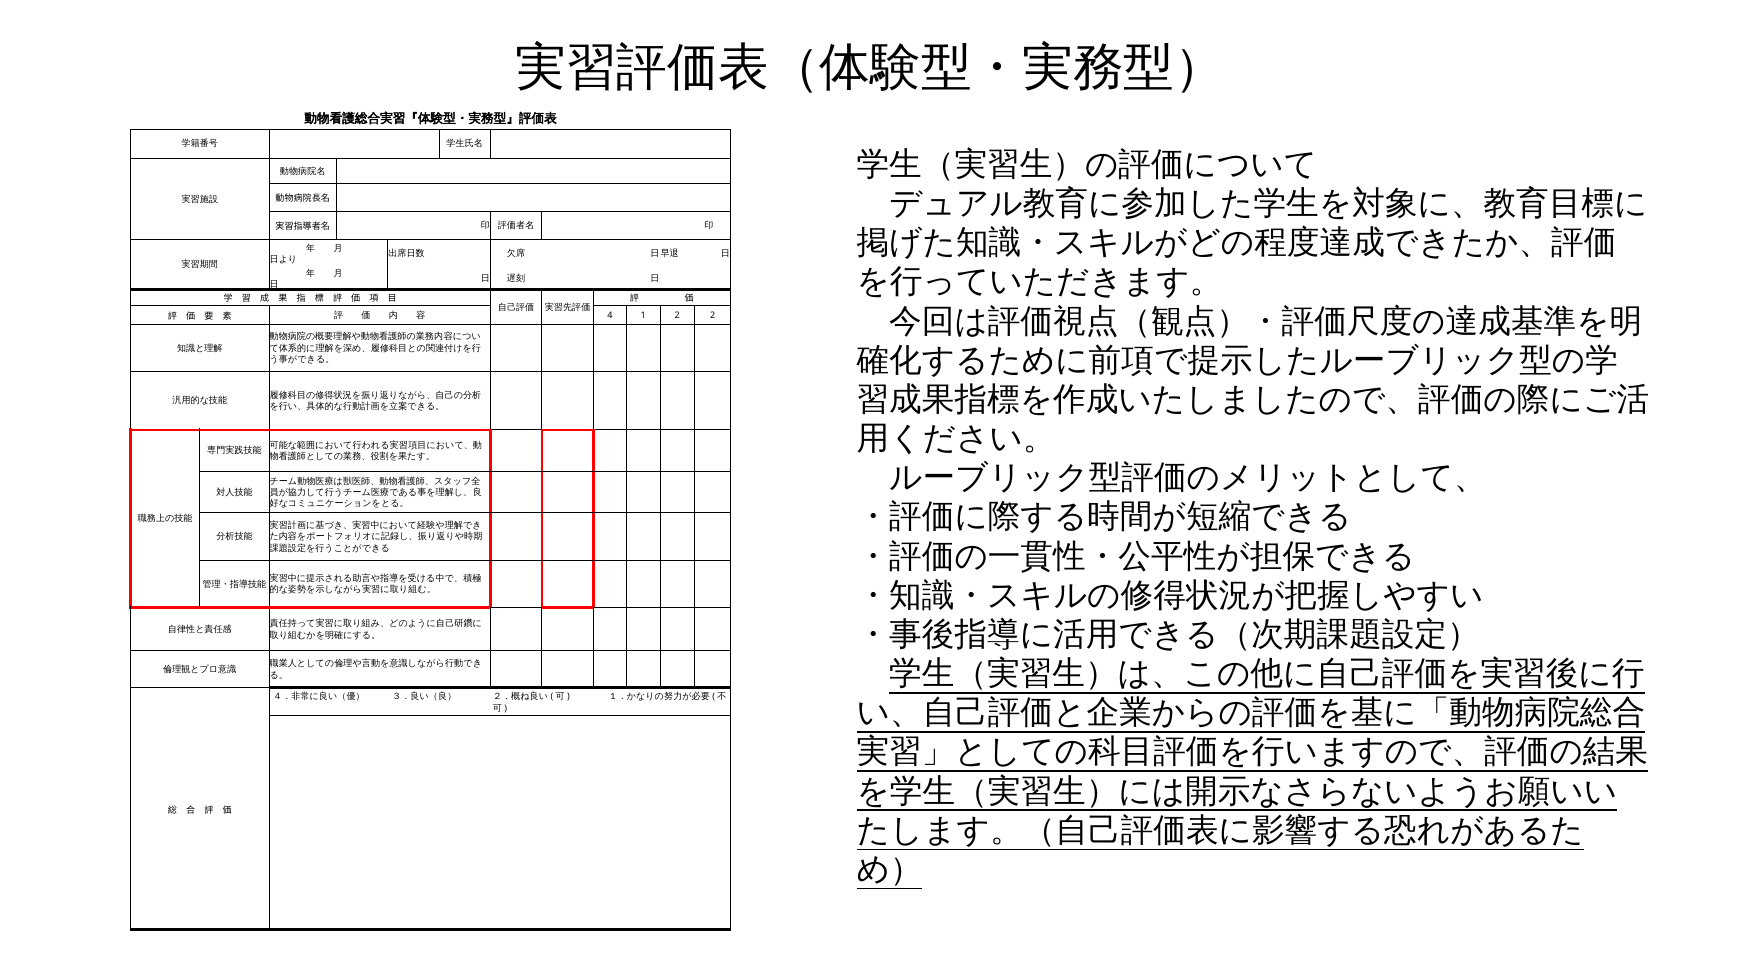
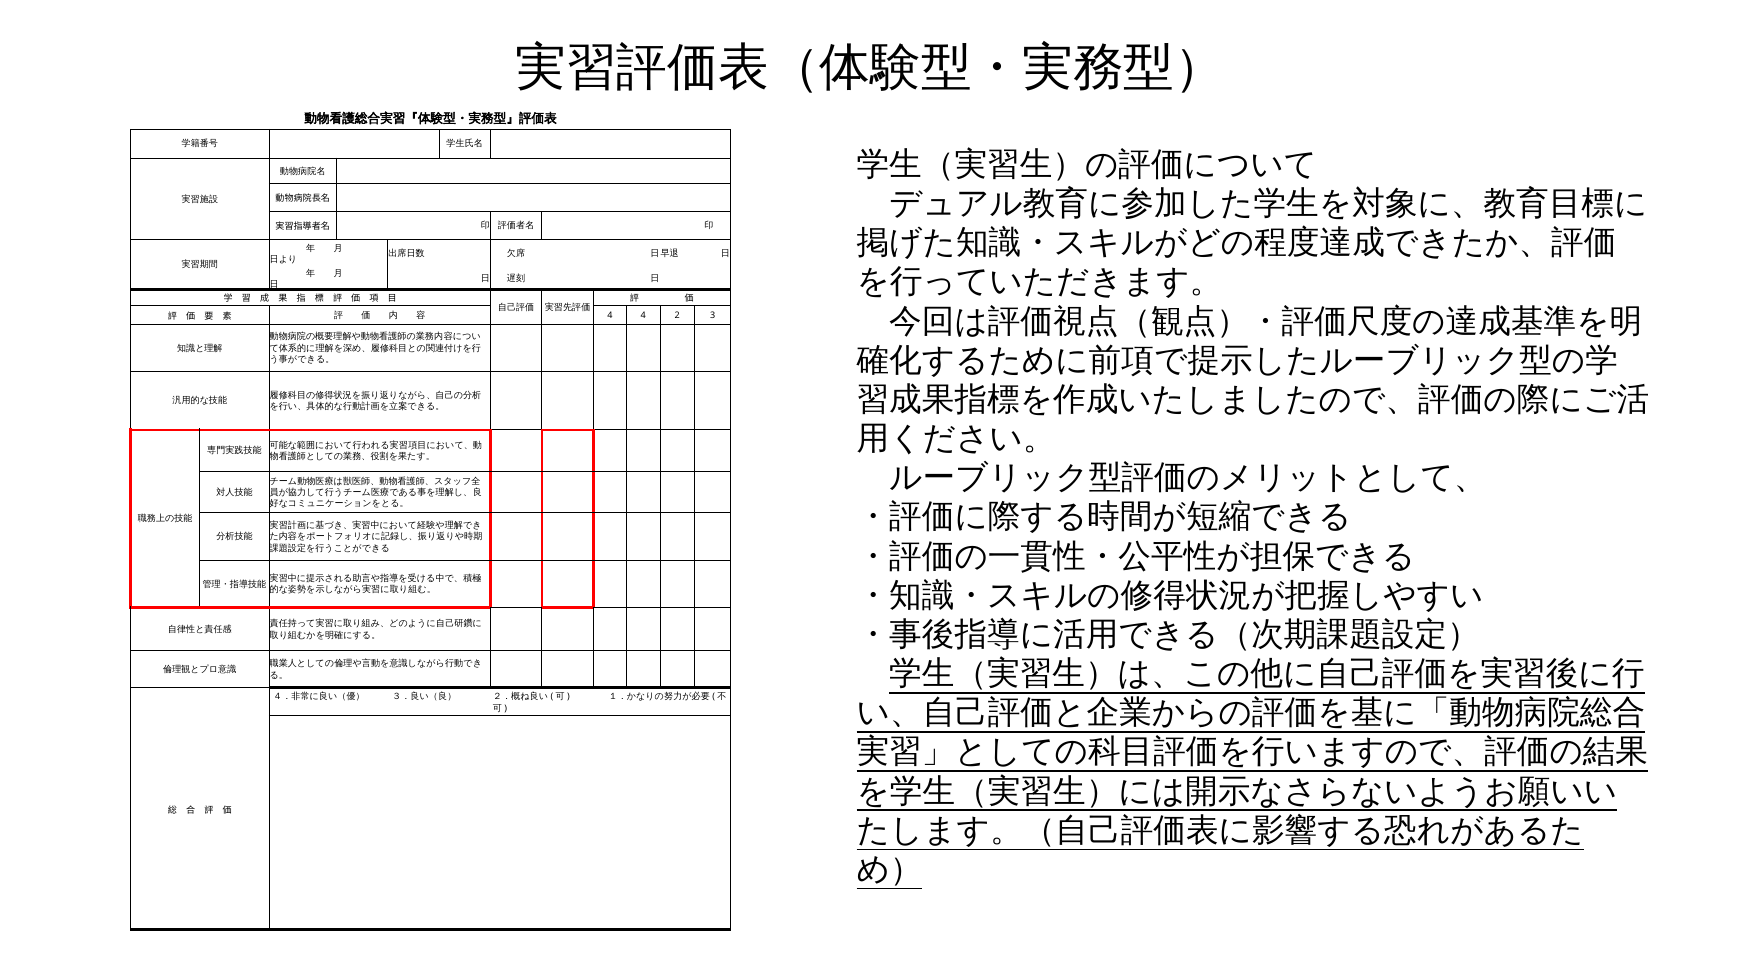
4 1: 1 -> 4
2 2: 2 -> 3
